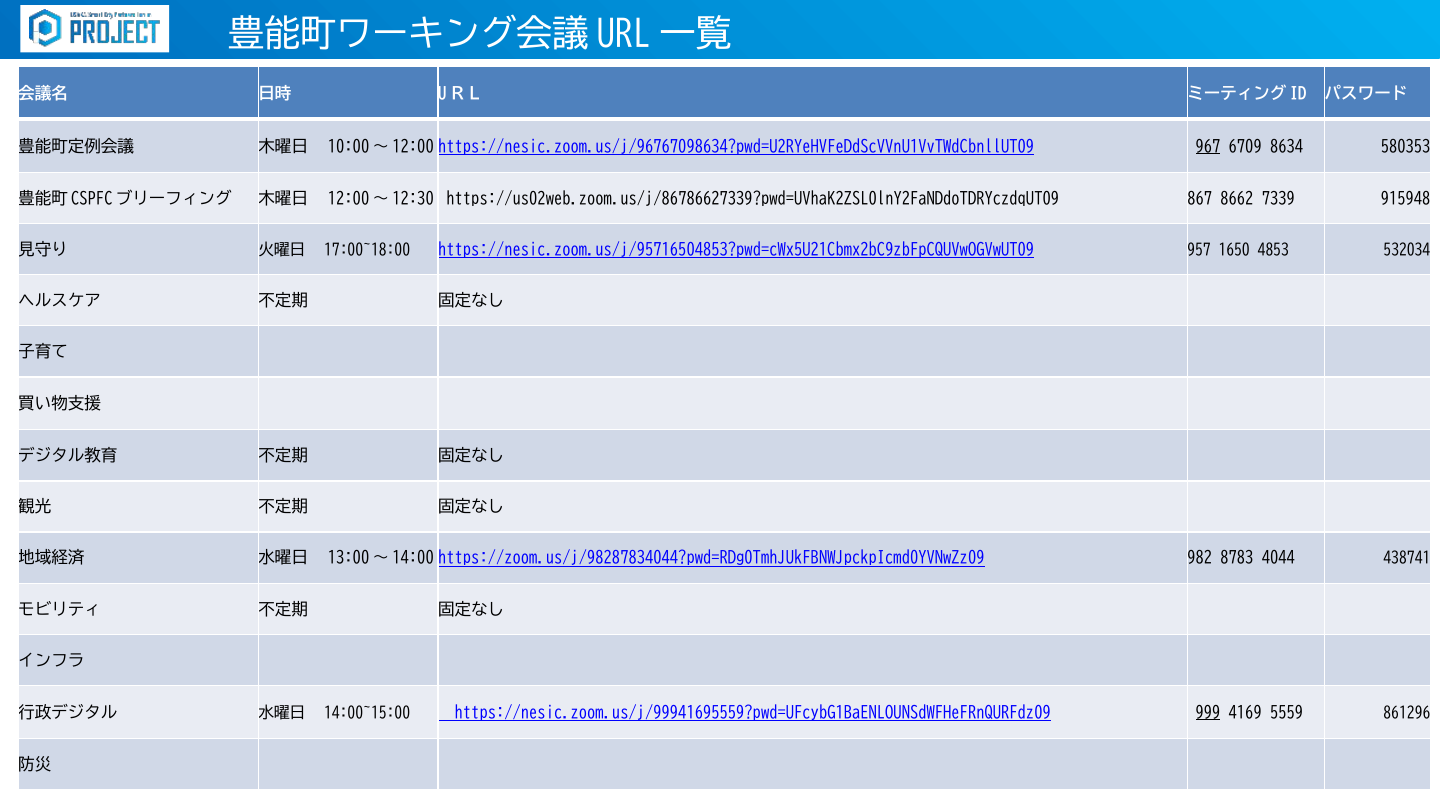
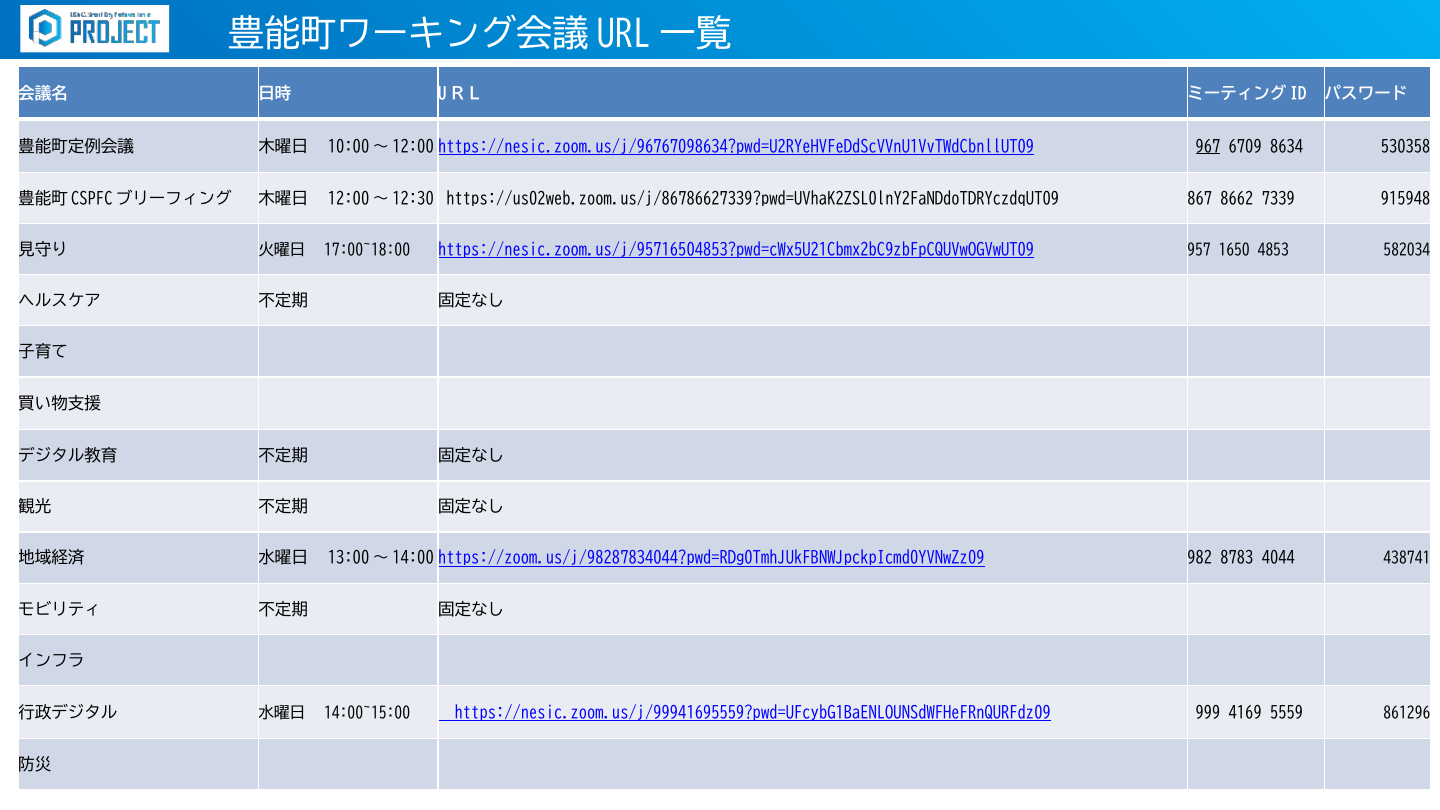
580353: 580353 -> 530358
532034: 532034 -> 582034
999 underline: present -> none
